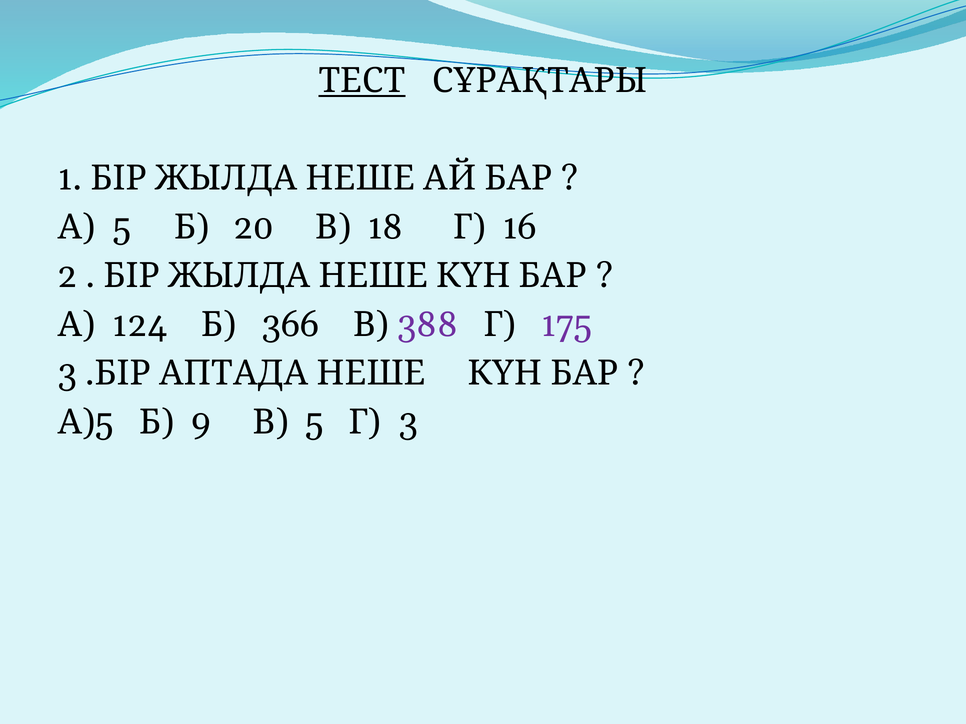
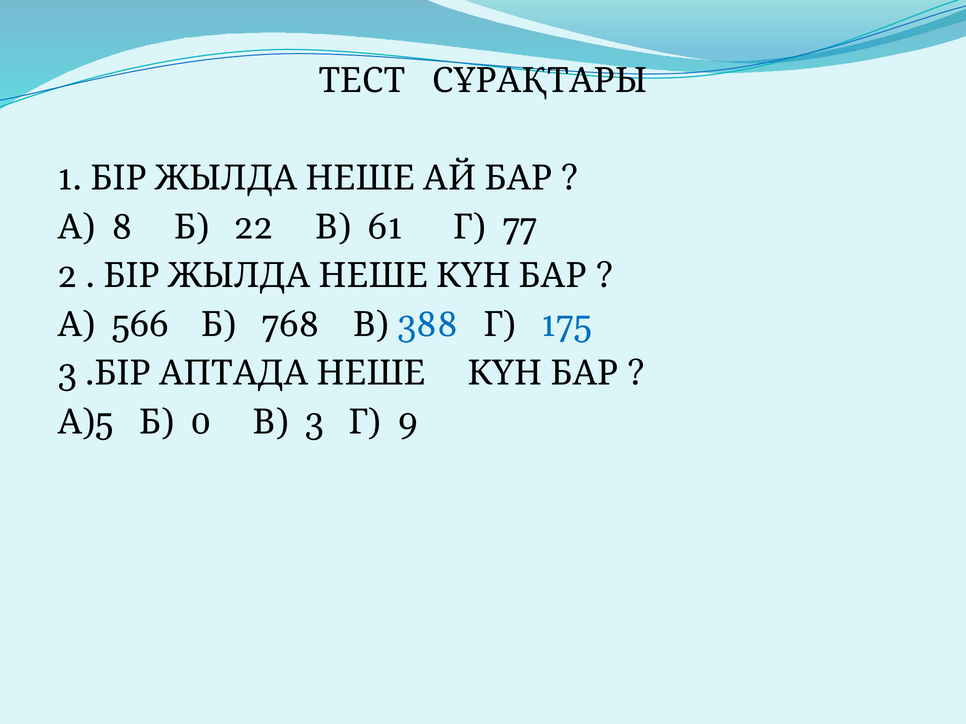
ТЕСТ underline: present -> none
5 at (122, 227): 5 -> 8
20: 20 -> 22
18: 18 -> 61
16: 16 -> 77
124: 124 -> 566
366: 366 -> 768
388 colour: purple -> blue
175 colour: purple -> blue
9: 9 -> 0
5 at (315, 423): 5 -> 3
3 at (408, 423): 3 -> 9
